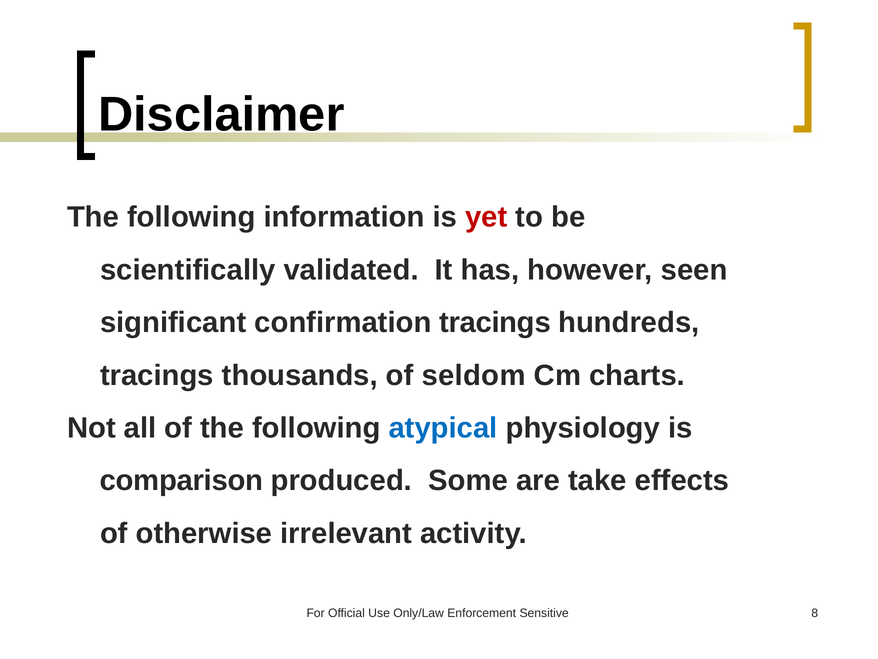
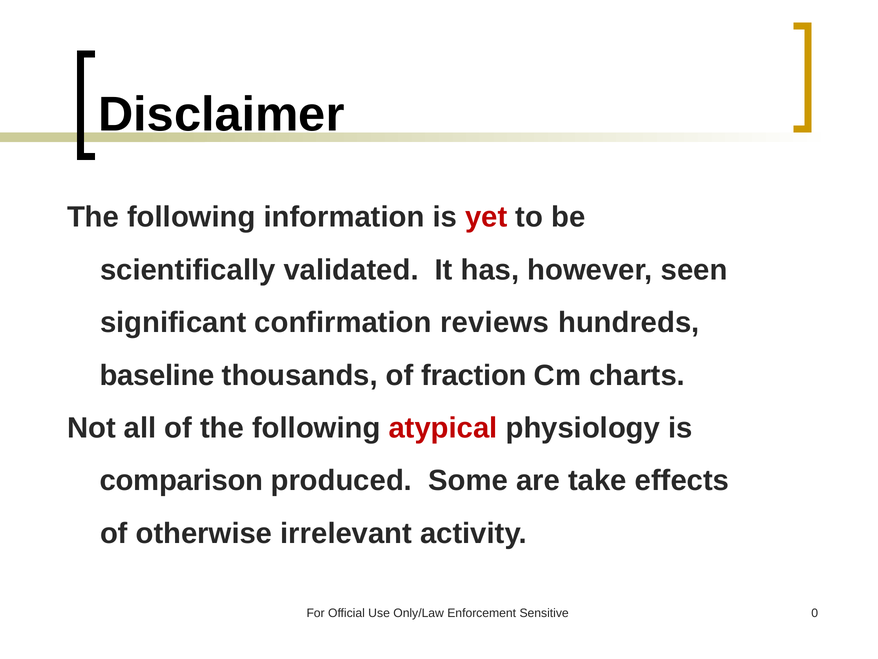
confirmation tracings: tracings -> reviews
tracings at (157, 375): tracings -> baseline
seldom: seldom -> fraction
atypical colour: blue -> red
8: 8 -> 0
